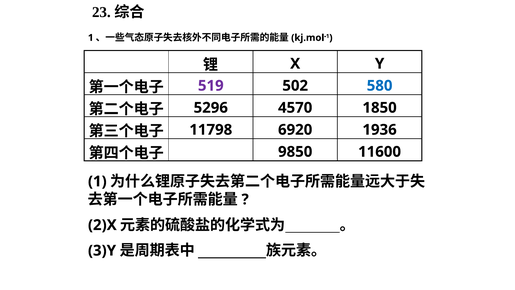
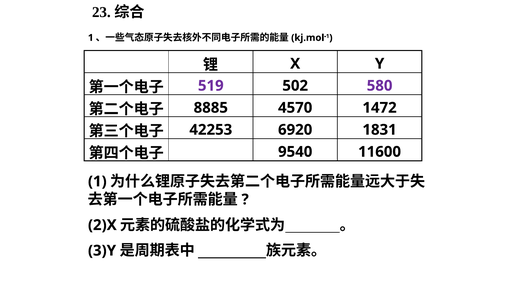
580 colour: blue -> purple
5296: 5296 -> 8885
1850: 1850 -> 1472
11798: 11798 -> 42253
1936: 1936 -> 1831
9850: 9850 -> 9540
